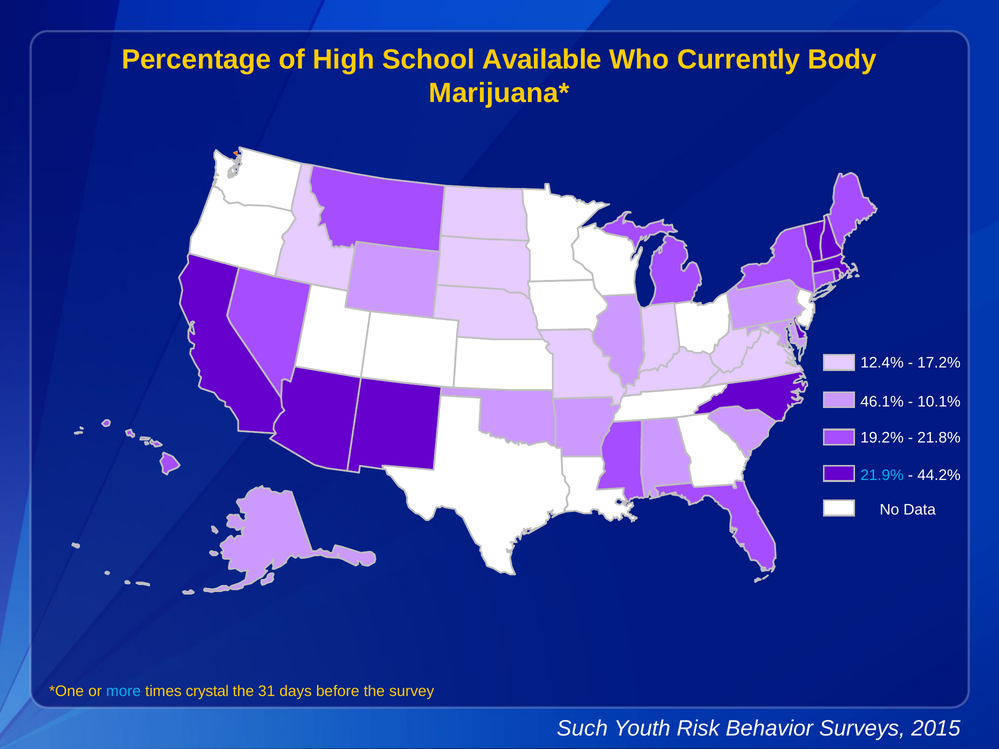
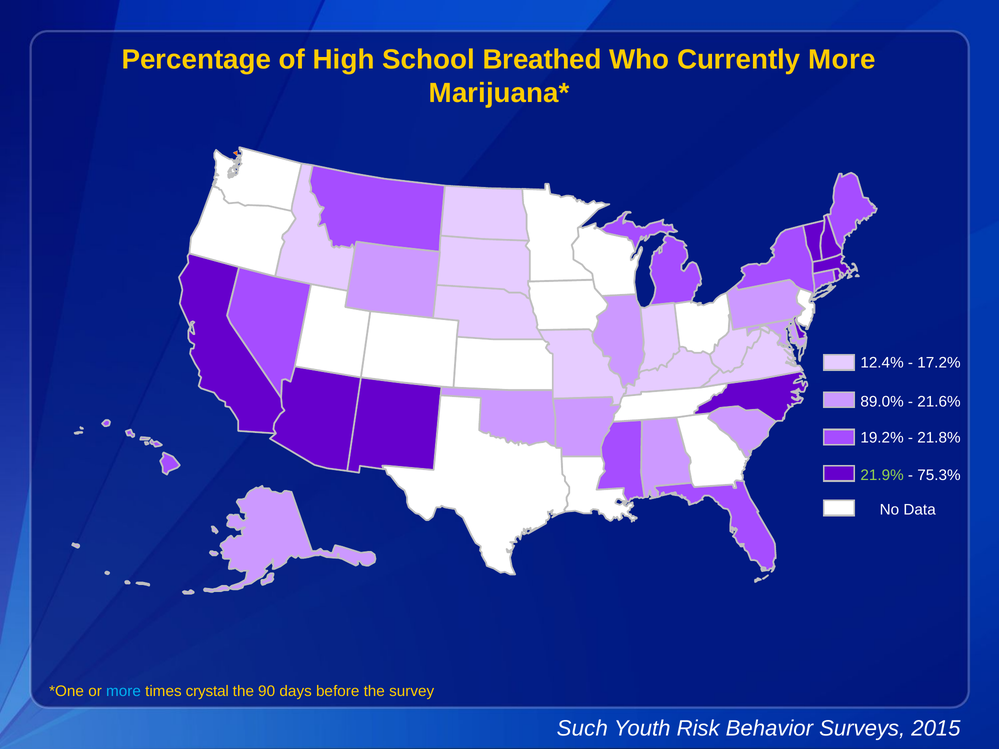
Available: Available -> Breathed
Currently Body: Body -> More
46.1%: 46.1% -> 89.0%
10.1%: 10.1% -> 21.6%
21.9% colour: light blue -> light green
44.2%: 44.2% -> 75.3%
31: 31 -> 90
